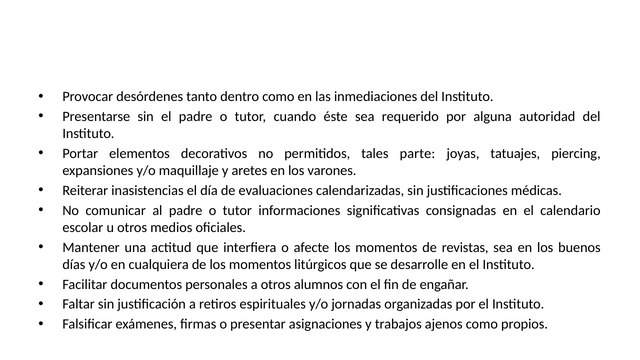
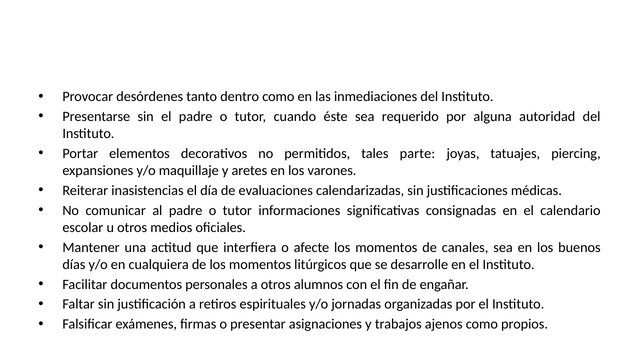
revistas: revistas -> canales
